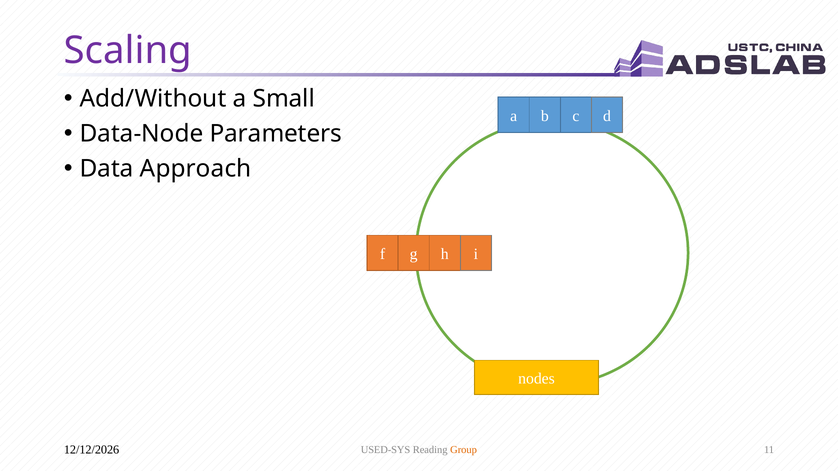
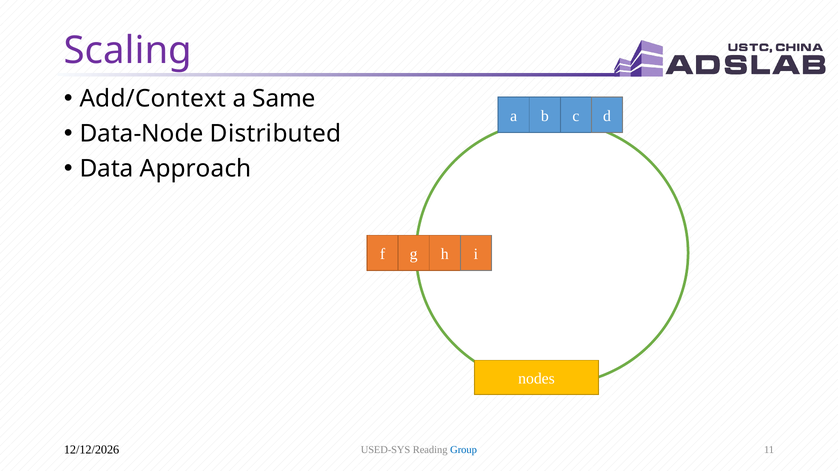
Add/Without: Add/Without -> Add/Context
Small: Small -> Same
Parameters: Parameters -> Distributed
Group colour: orange -> blue
